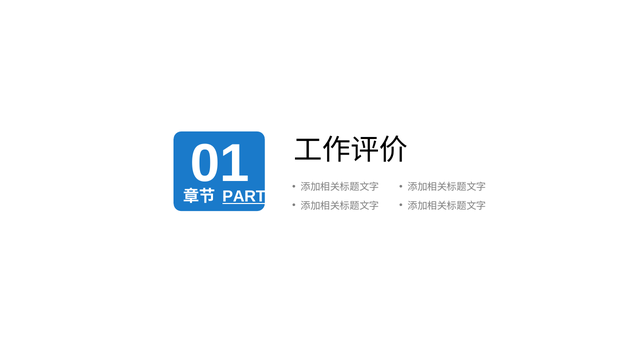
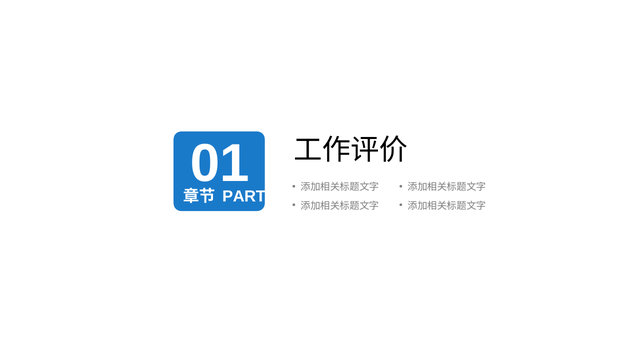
PART underline: present -> none
